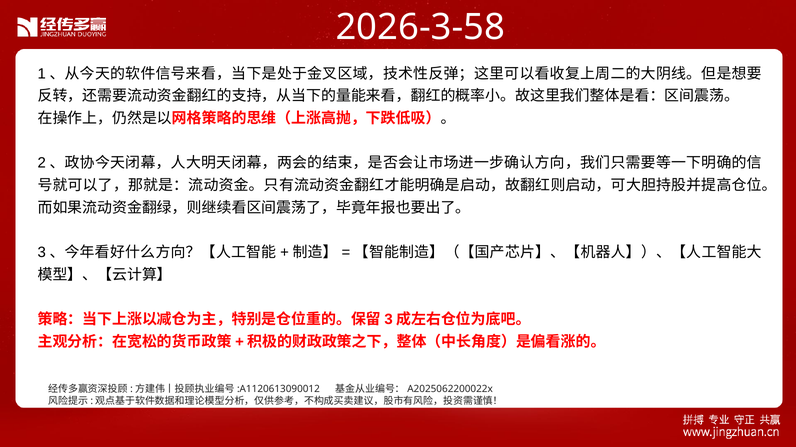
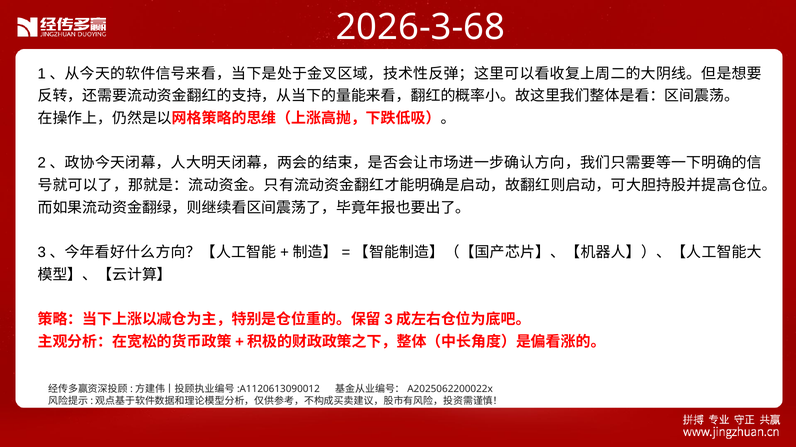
2026-3-58: 2026-3-58 -> 2026-3-68
